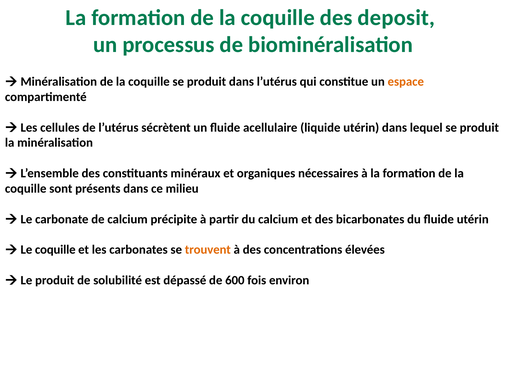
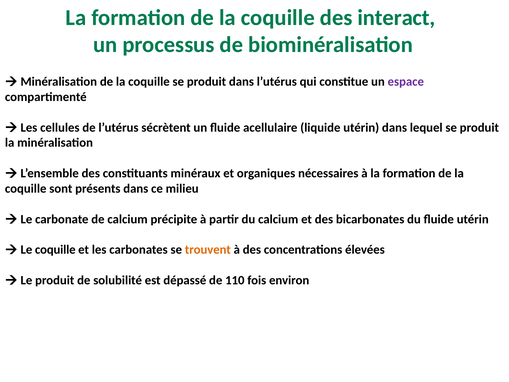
deposit: deposit -> interact
espace colour: orange -> purple
600: 600 -> 110
